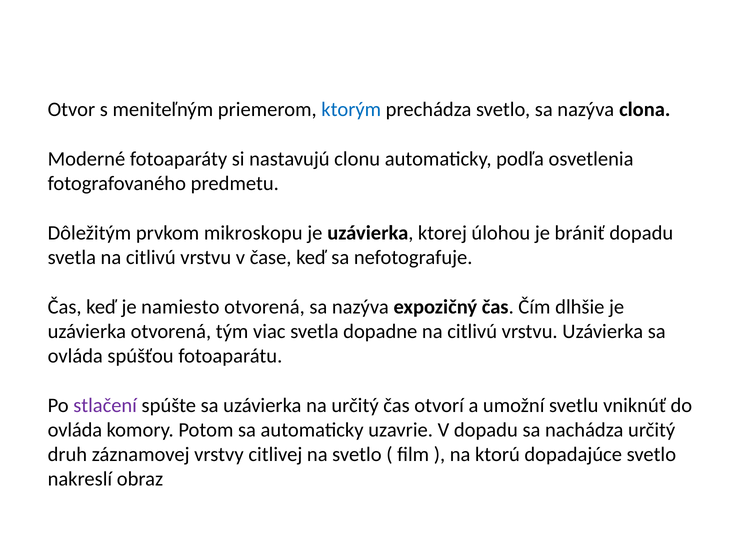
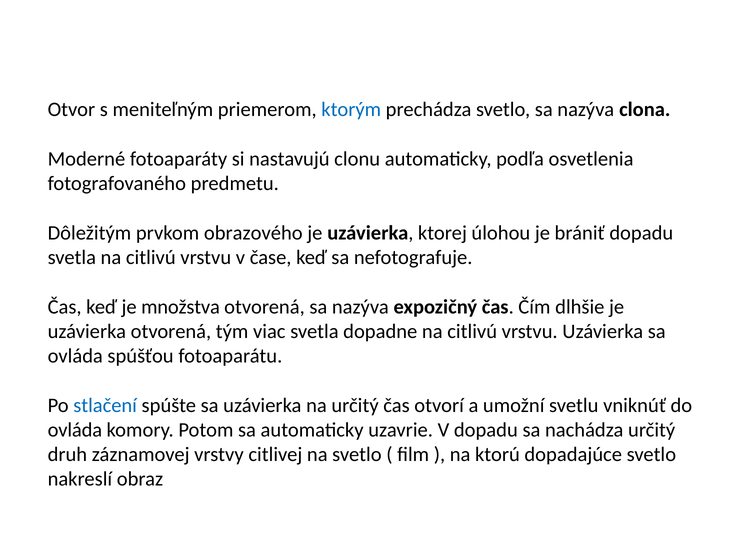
mikroskopu: mikroskopu -> obrazového
namiesto: namiesto -> množstva
stlačení colour: purple -> blue
